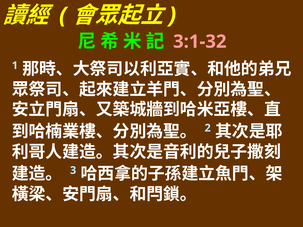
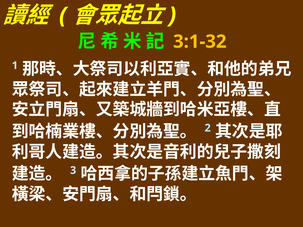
3:1-32 colour: pink -> yellow
